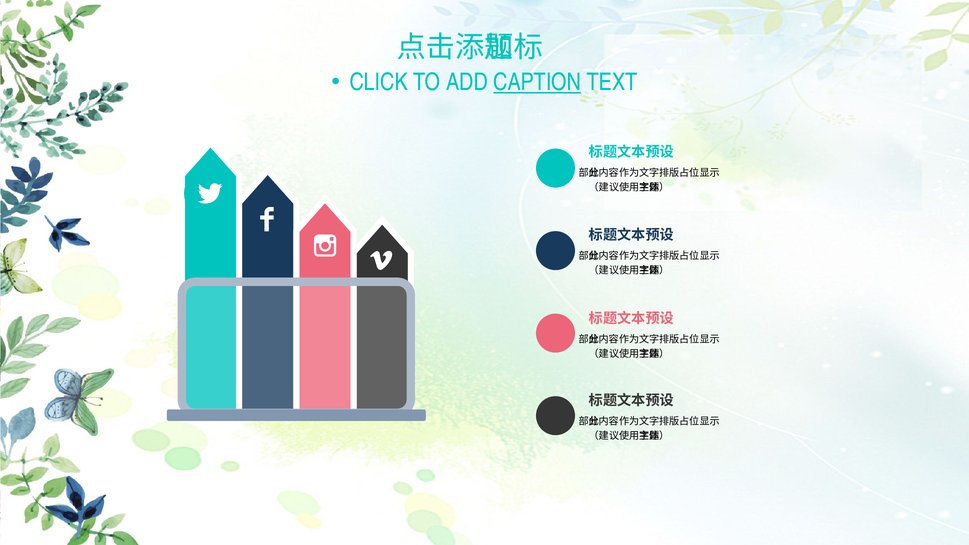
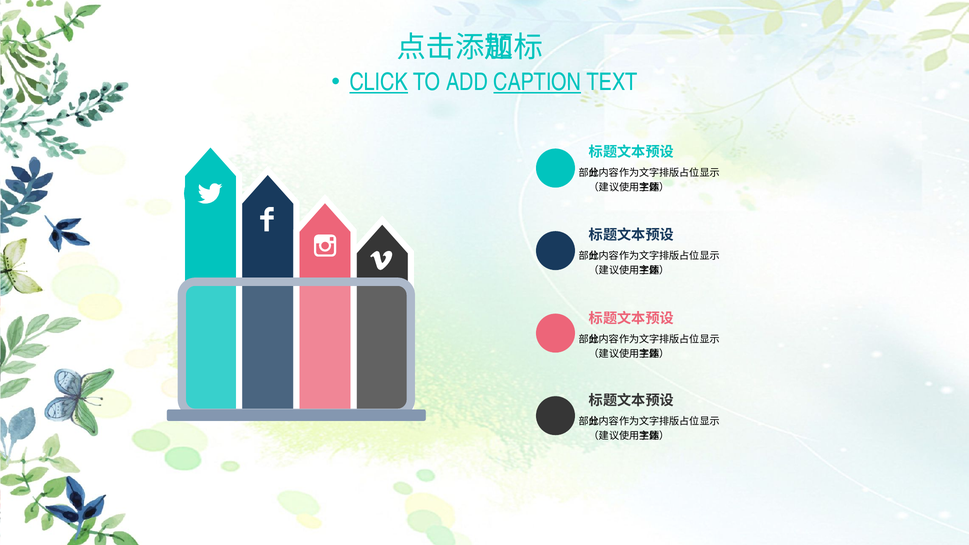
CLICK underline: none -> present
